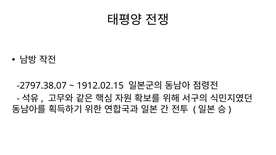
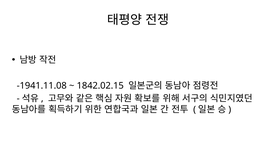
-2797.38.07: -2797.38.07 -> -1941.11.08
1912.02.15: 1912.02.15 -> 1842.02.15
